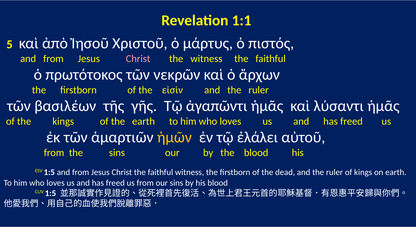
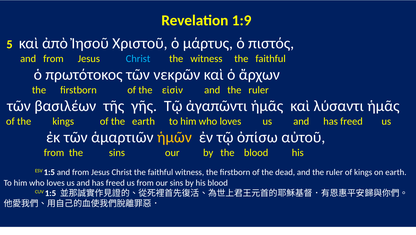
1:1: 1:1 -> 1:9
Christ at (138, 59) colour: pink -> light blue
ἐλάλει: ἐλάλει -> ὀπίσω
